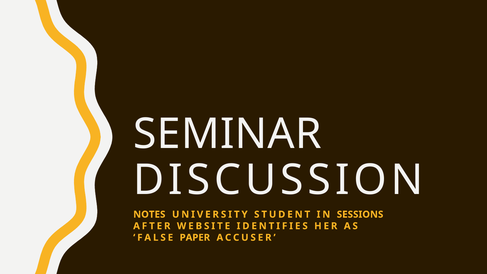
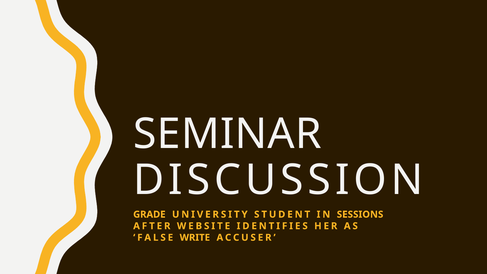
NOTES: NOTES -> GRADE
PAPER: PAPER -> WRITE
